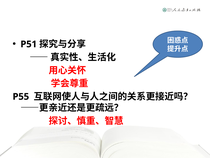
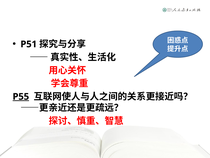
P55 underline: none -> present
